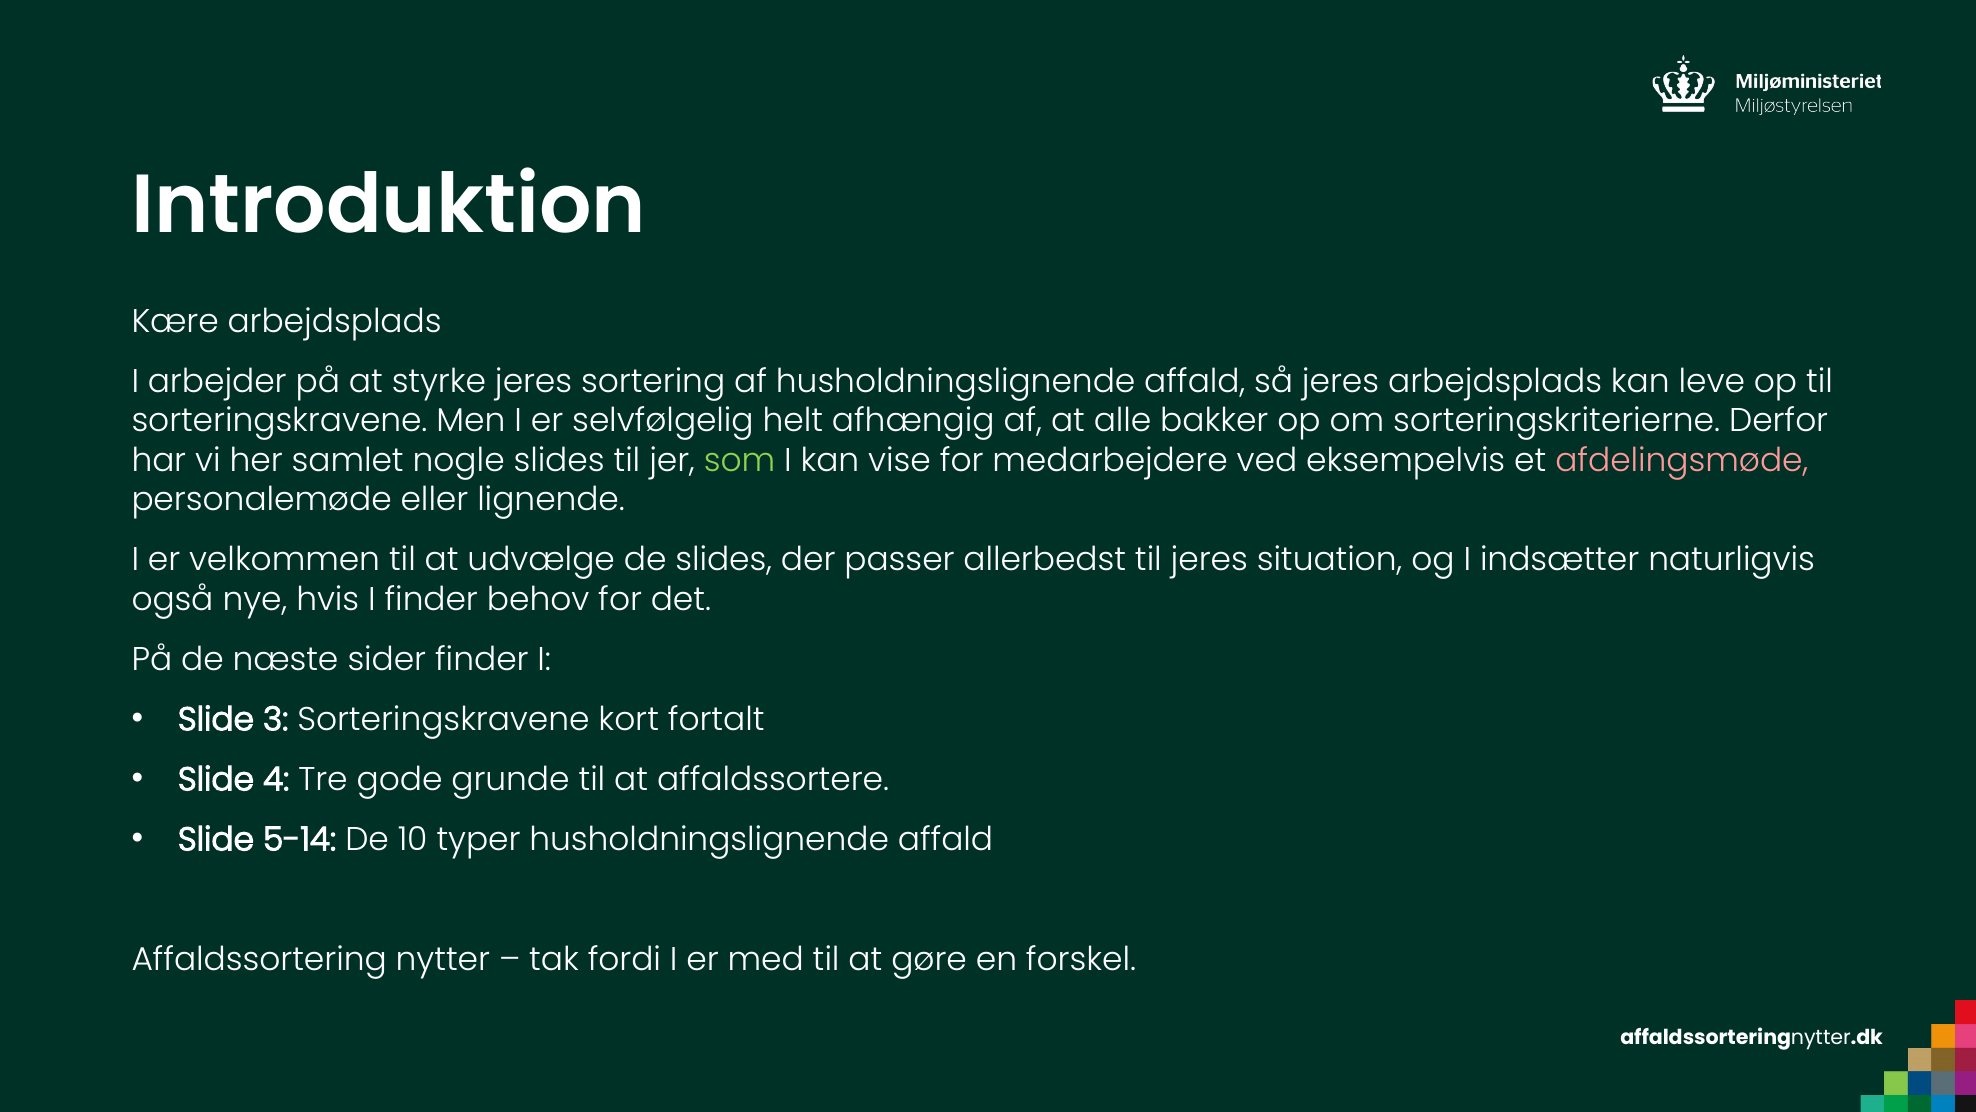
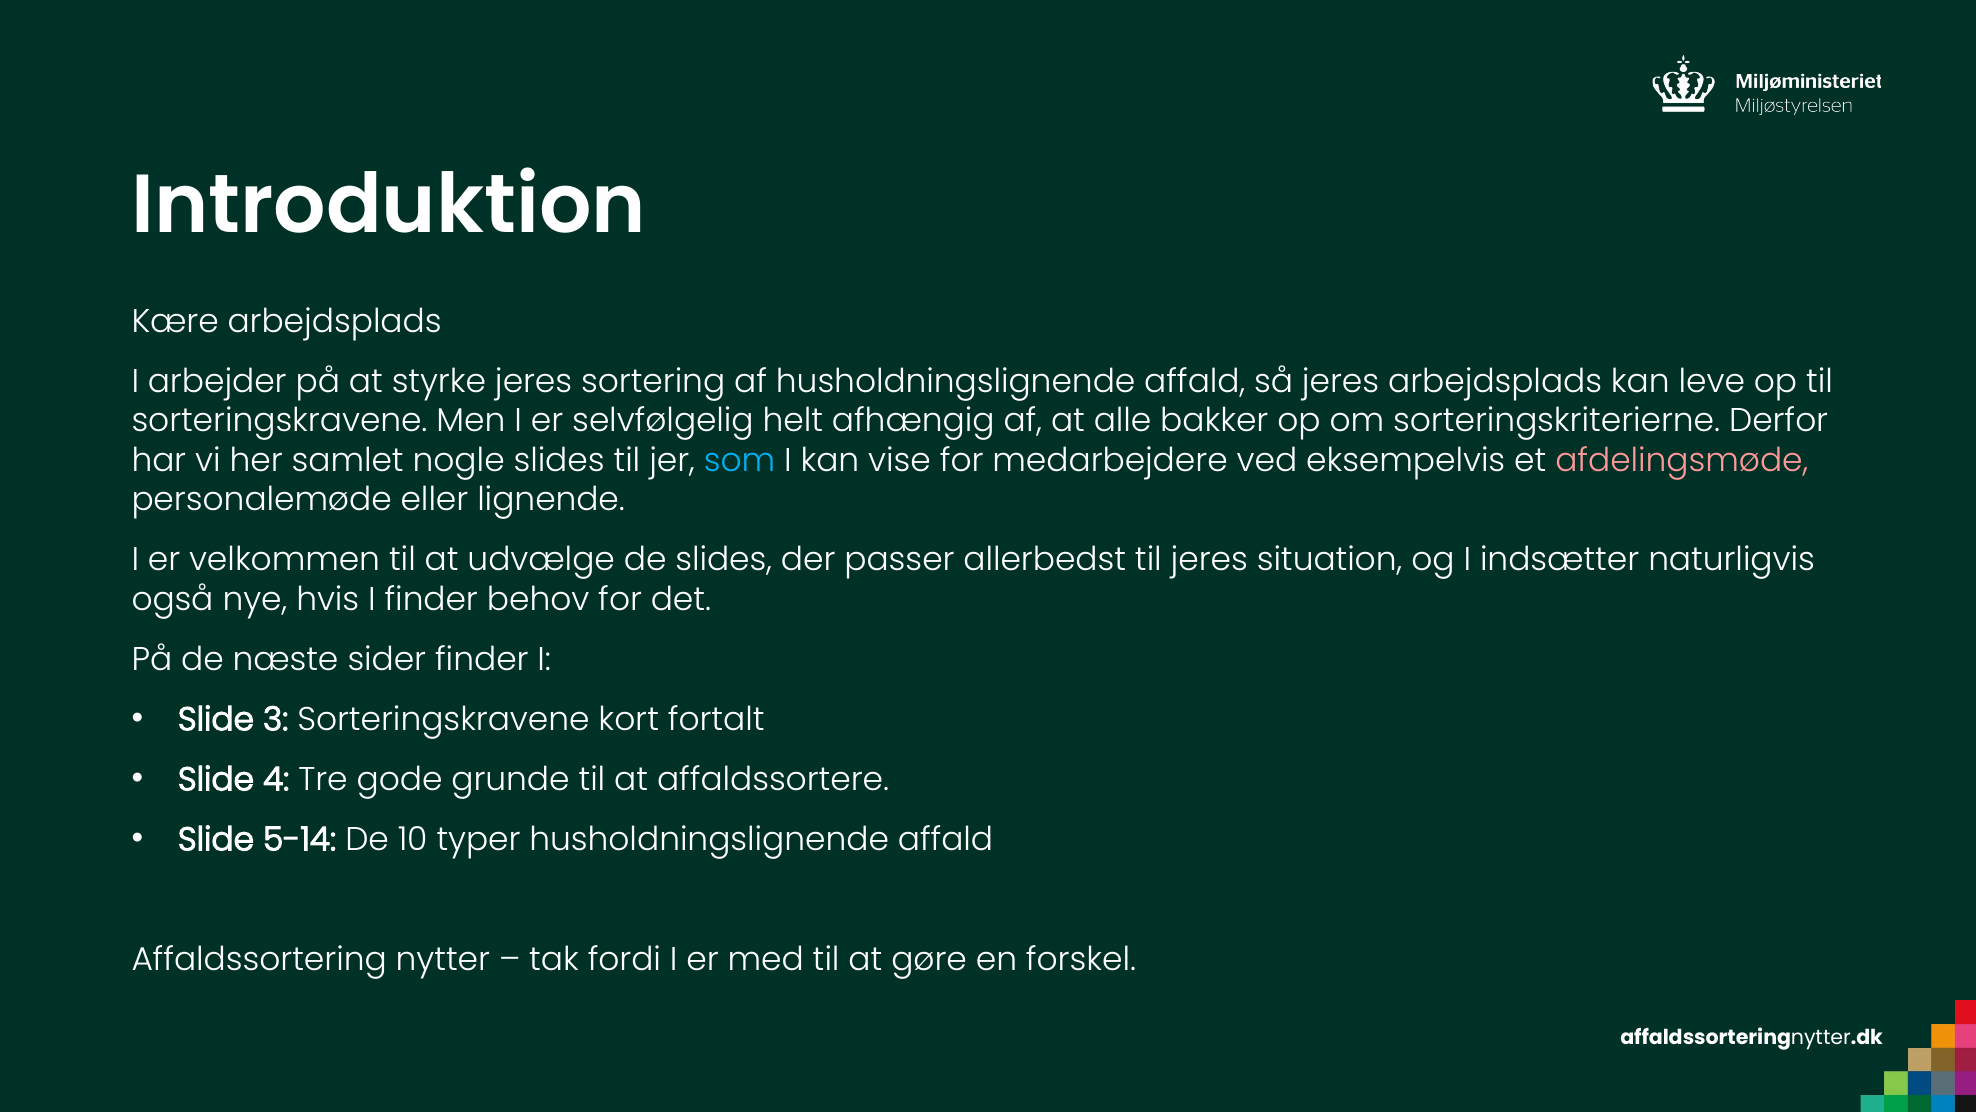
som colour: light green -> light blue
